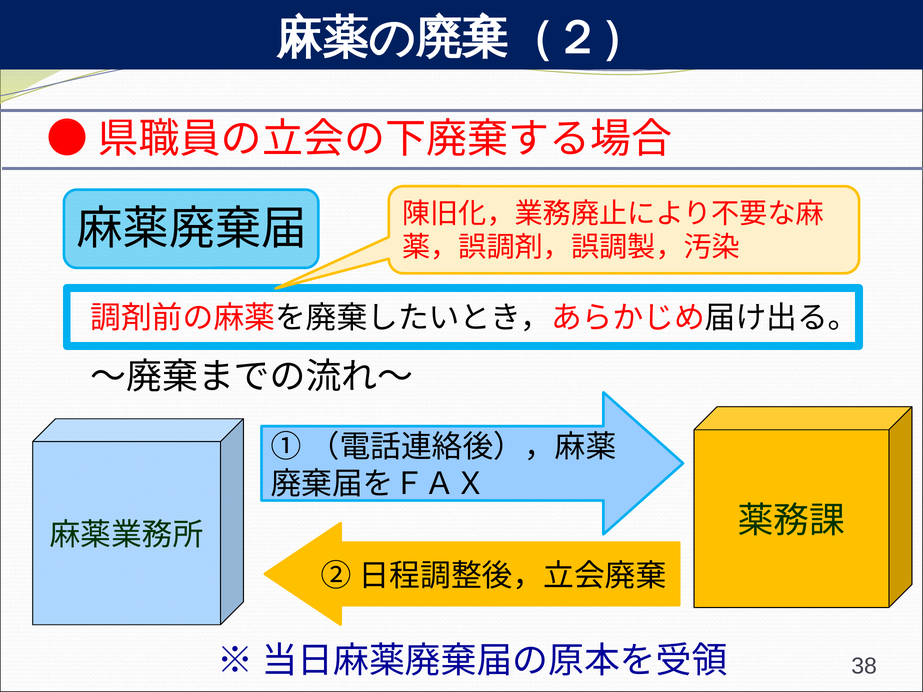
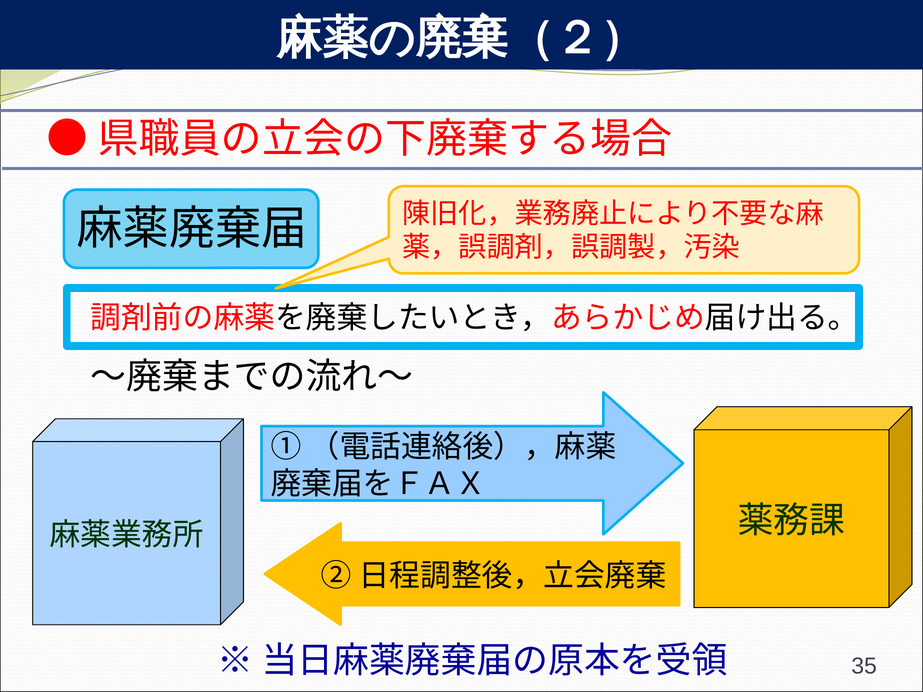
38: 38 -> 35
